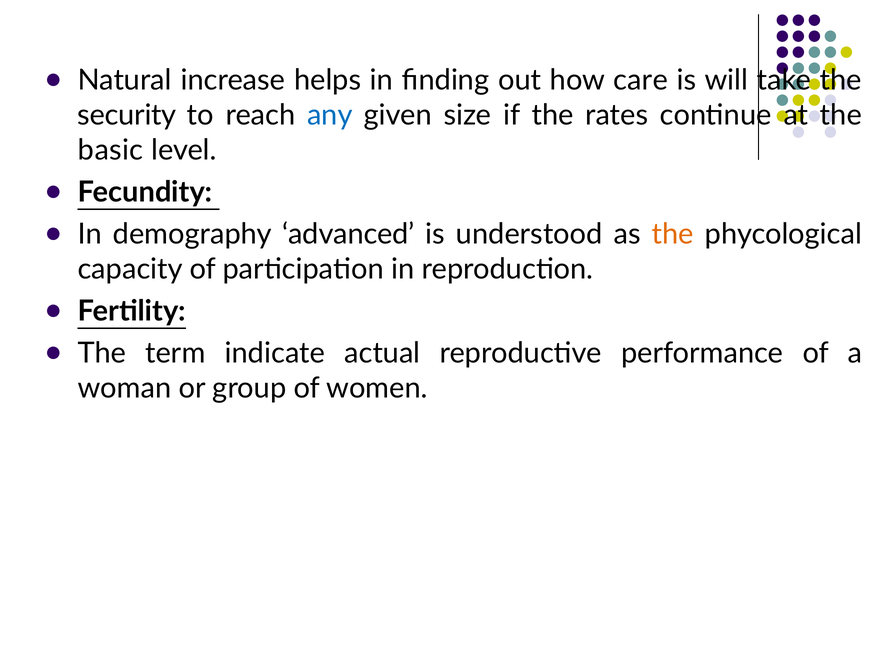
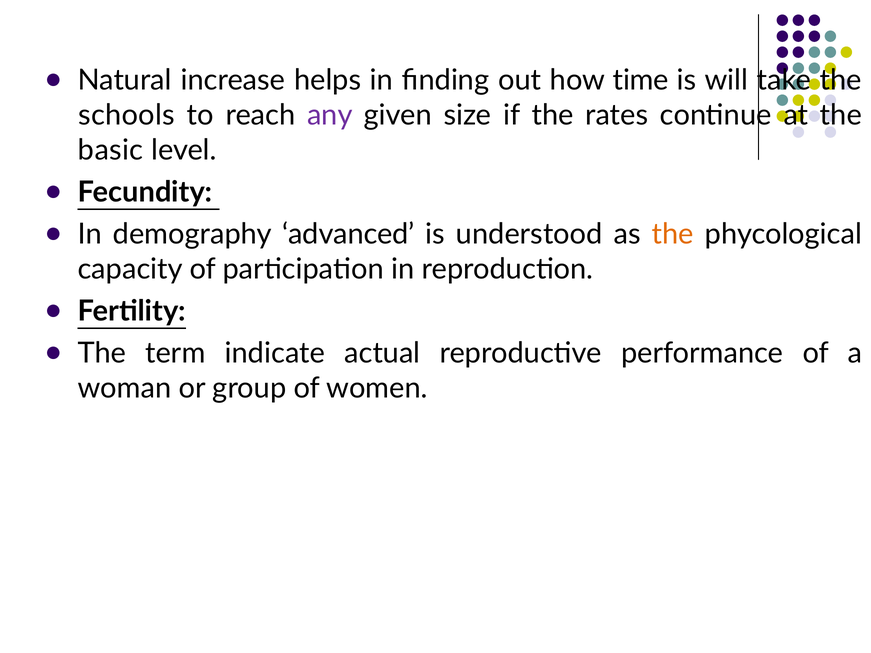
care: care -> time
security: security -> schools
any colour: blue -> purple
